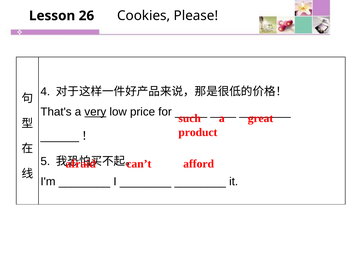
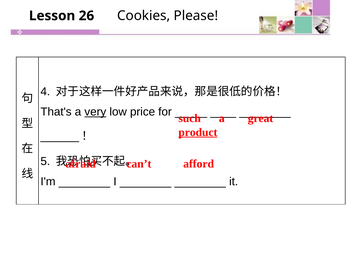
product underline: none -> present
